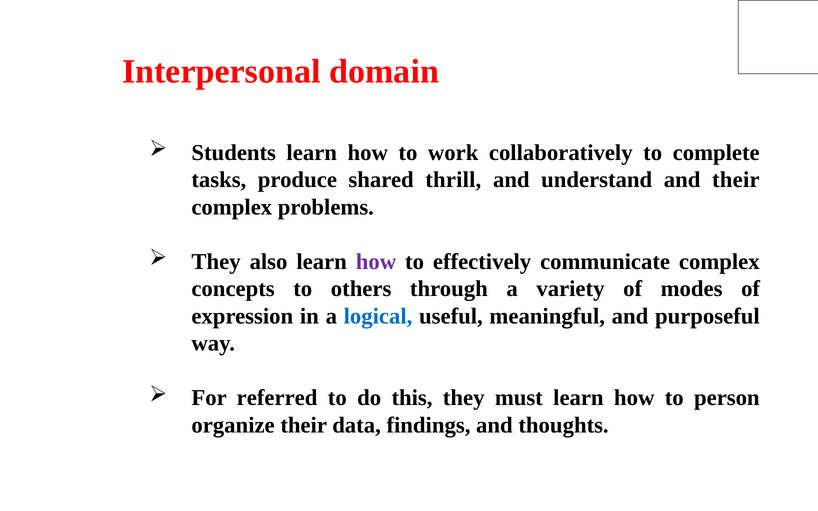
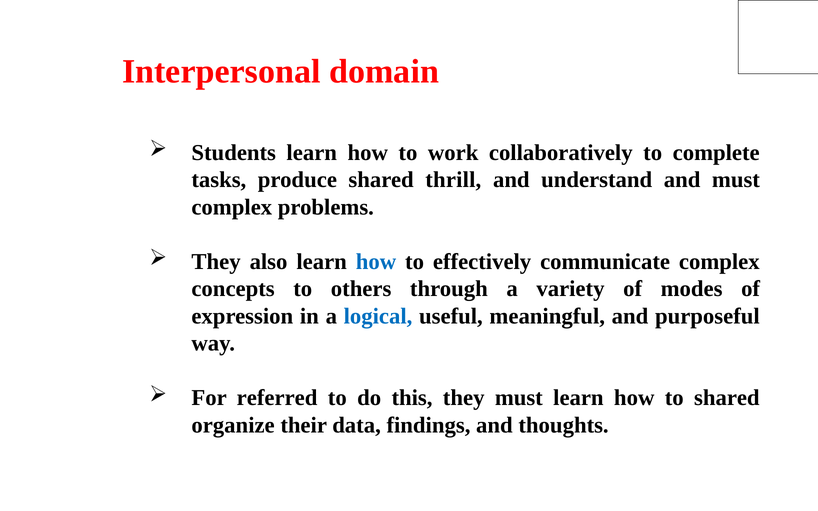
and their: their -> must
how at (376, 262) colour: purple -> blue
to person: person -> shared
